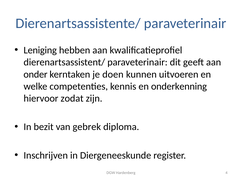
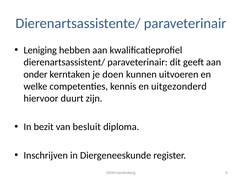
onderkenning: onderkenning -> uitgezonderd
zodat: zodat -> duurt
gebrek: gebrek -> besluit
